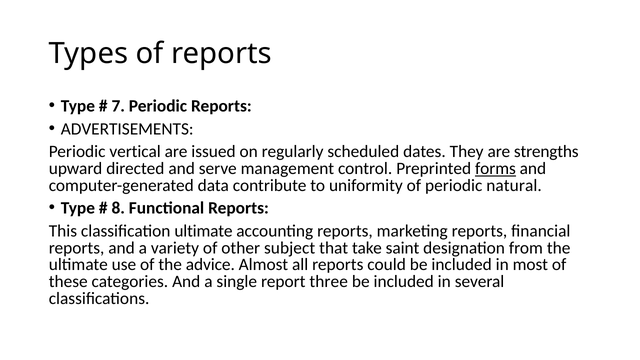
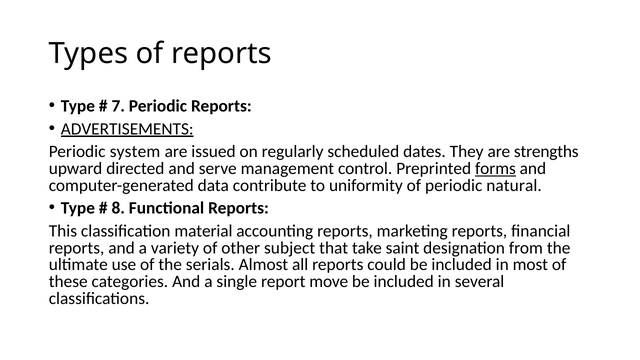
ADVERTISEMENTS underline: none -> present
vertical: vertical -> system
classification ultimate: ultimate -> material
advice: advice -> serials
three: three -> move
